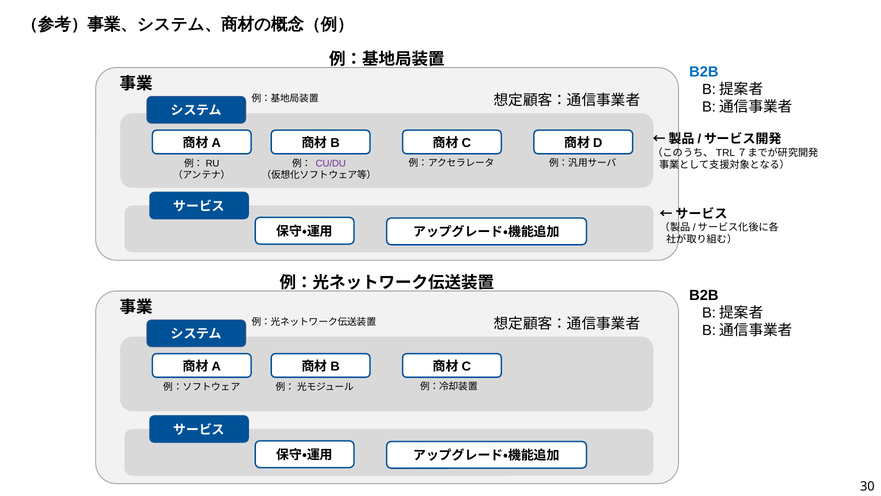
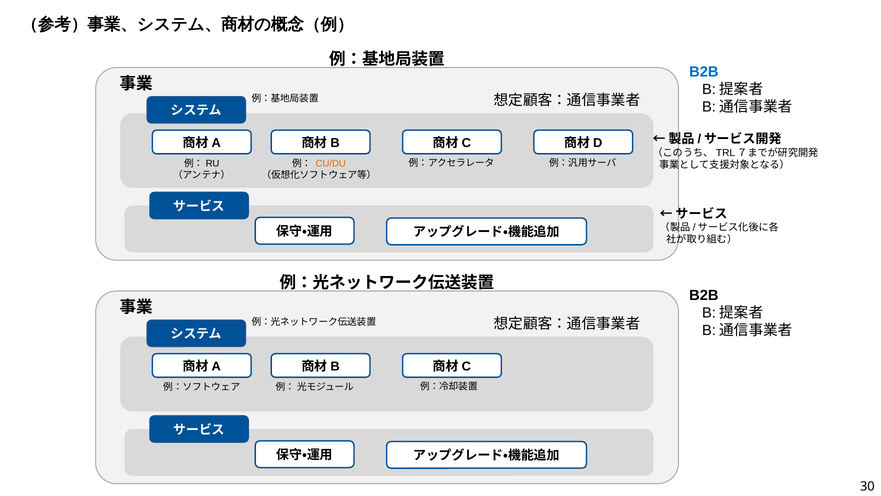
CU/DU colour: purple -> orange
